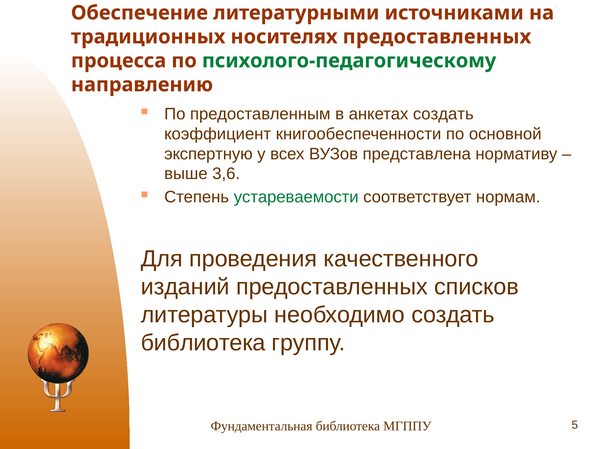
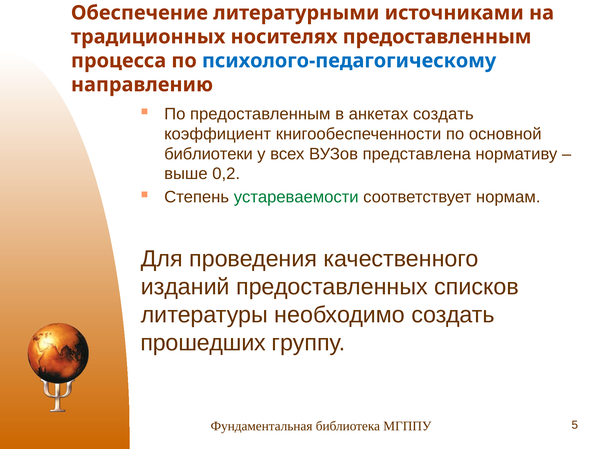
носителях предоставленных: предоставленных -> предоставленным
психолого-педагогическому colour: green -> blue
экспертную: экспертную -> библиотеки
3,6: 3,6 -> 0,2
библиотека at (203, 343): библиотека -> прошедших
